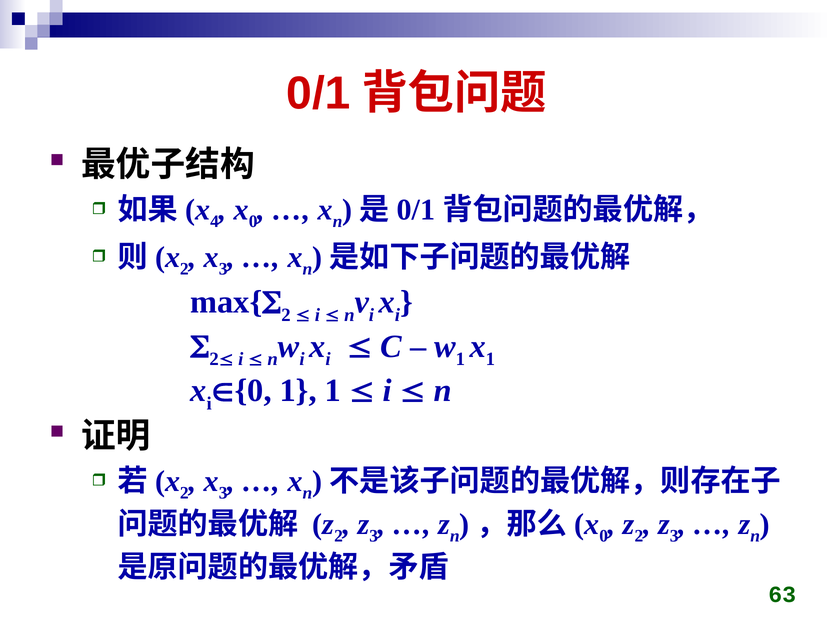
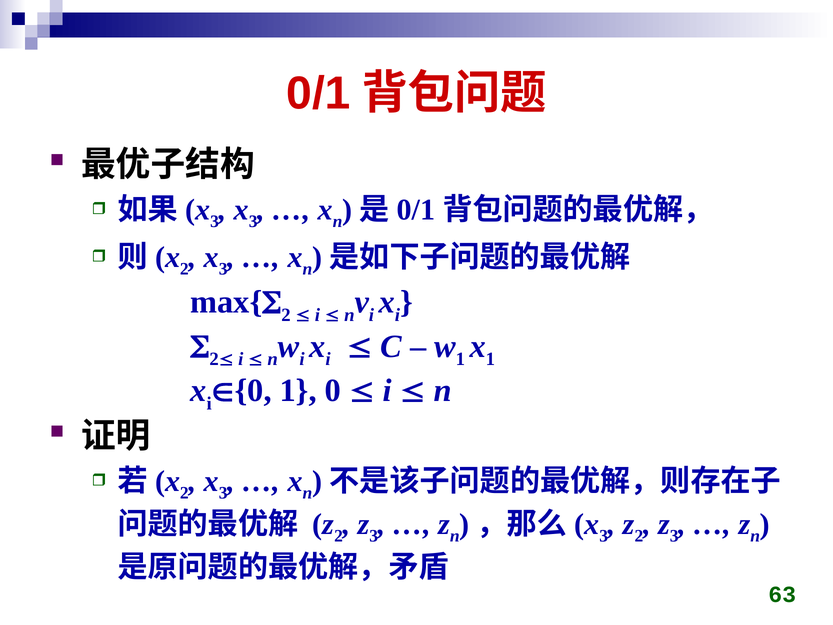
4 at (214, 221): 4 -> 3
0 at (253, 221): 0 -> 3
1 1: 1 -> 0
0 at (604, 536): 0 -> 3
